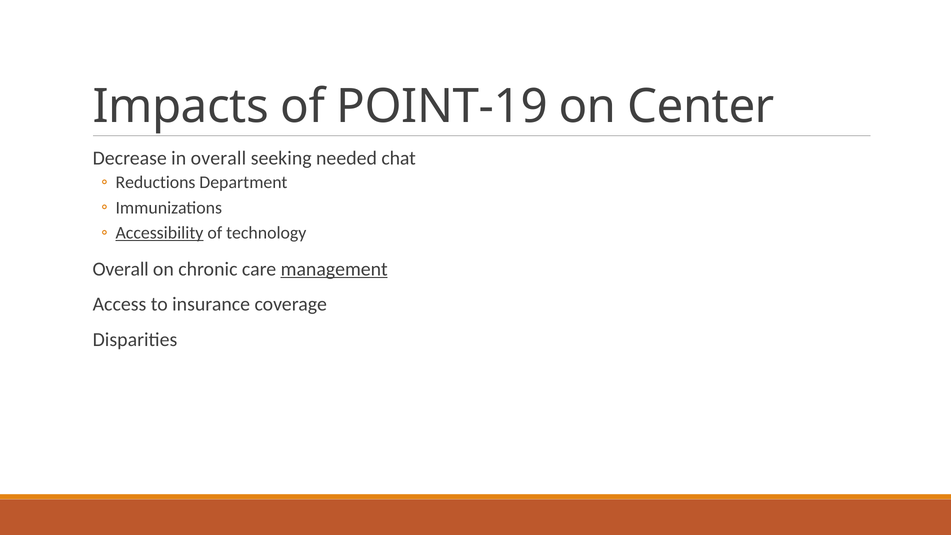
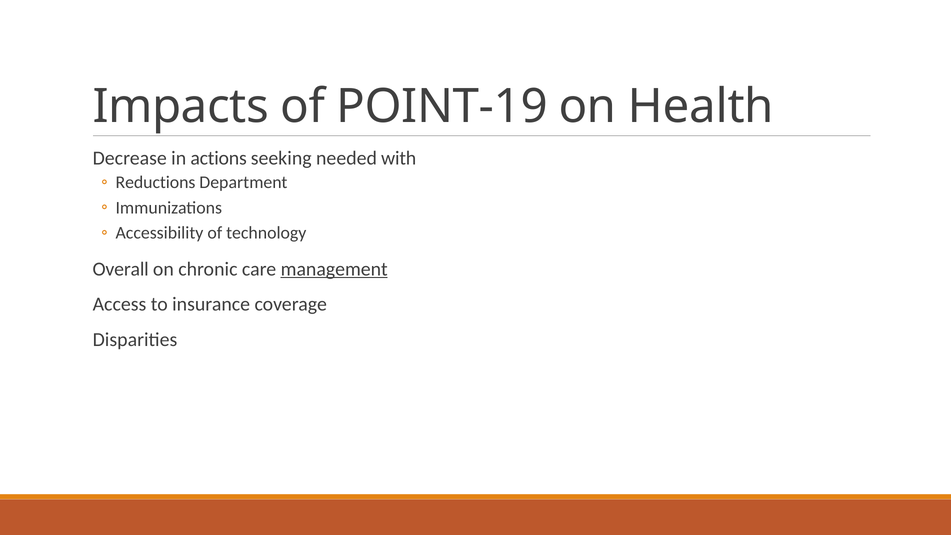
Center: Center -> Health
in overall: overall -> actions
chat: chat -> with
Accessibility underline: present -> none
